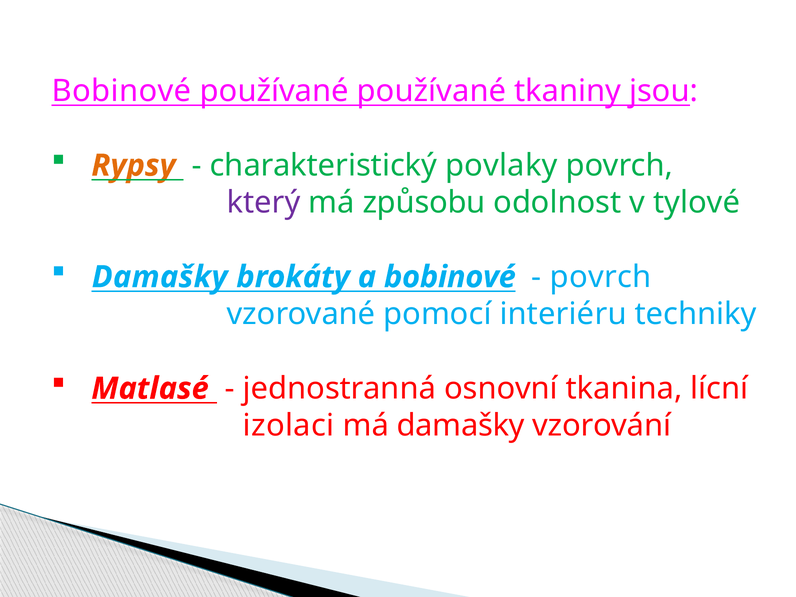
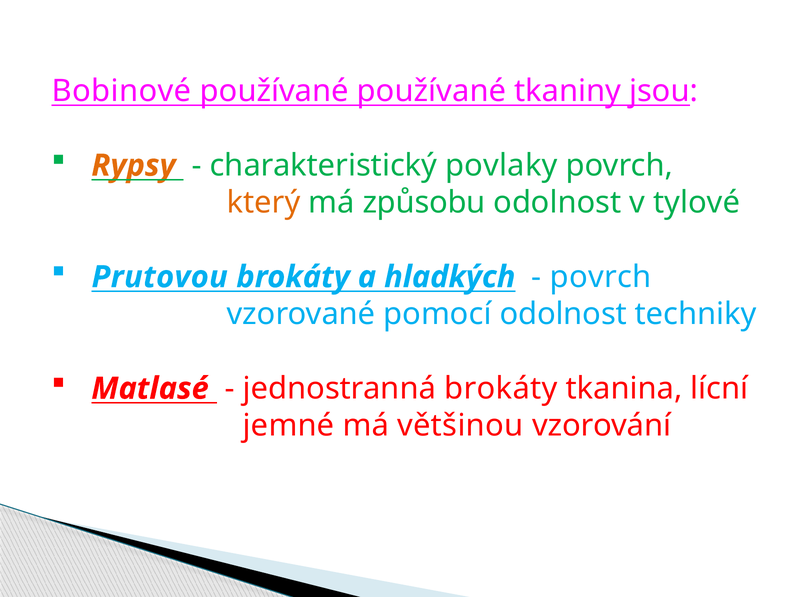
který colour: purple -> orange
Damašky at (160, 277): Damašky -> Prutovou
a bobinové: bobinové -> hladkých
pomocí interiéru: interiéru -> odolnost
jednostranná osnovní: osnovní -> brokáty
izolaci: izolaci -> jemné
má damašky: damašky -> většinou
